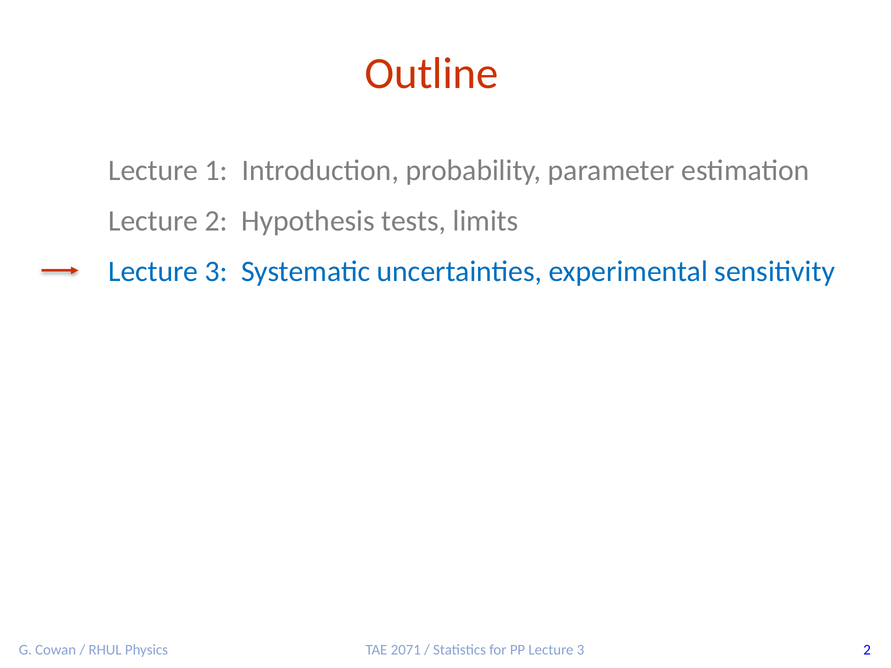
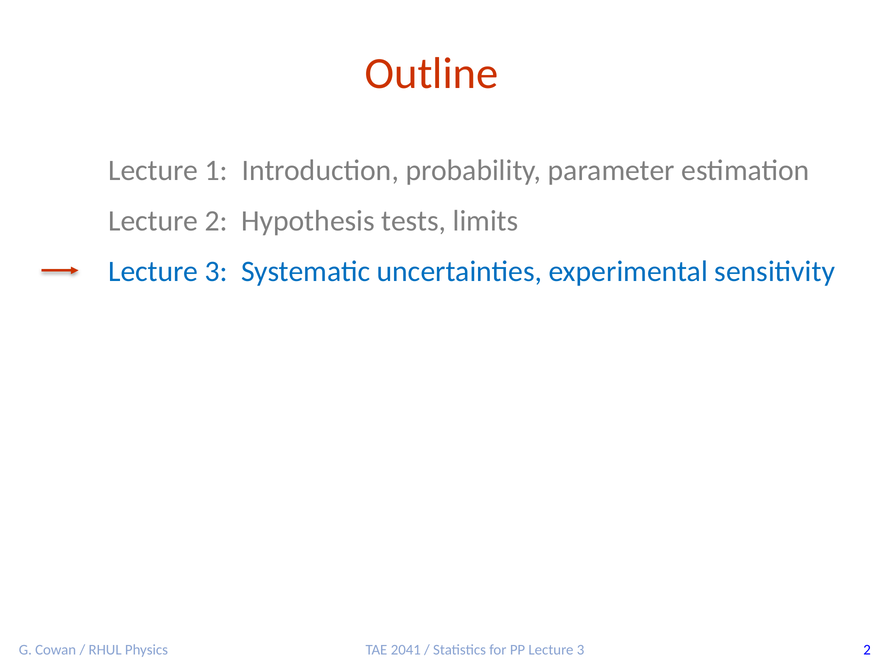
2071: 2071 -> 2041
